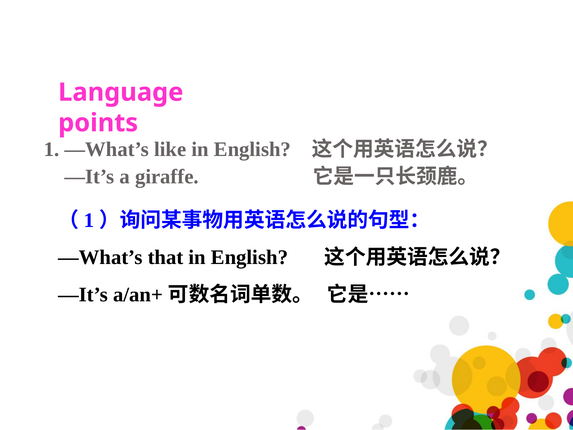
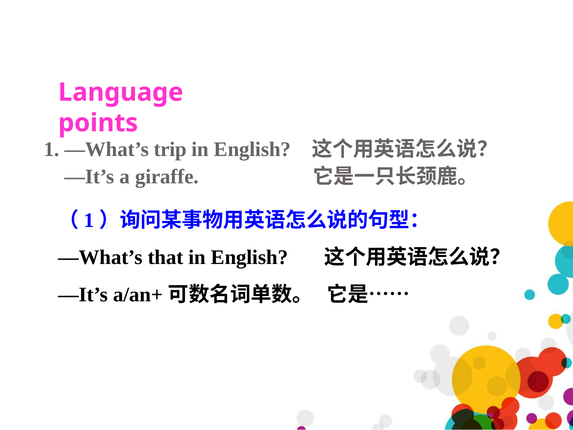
like: like -> trip
